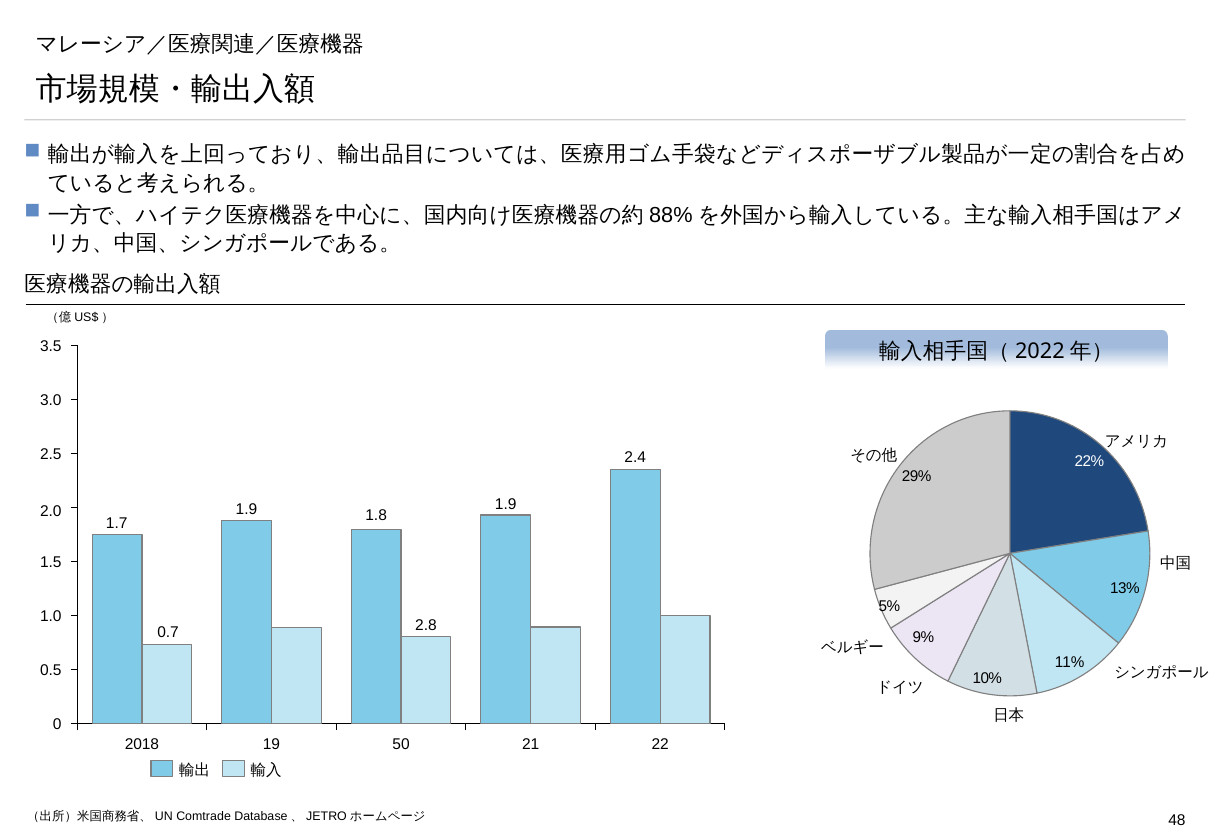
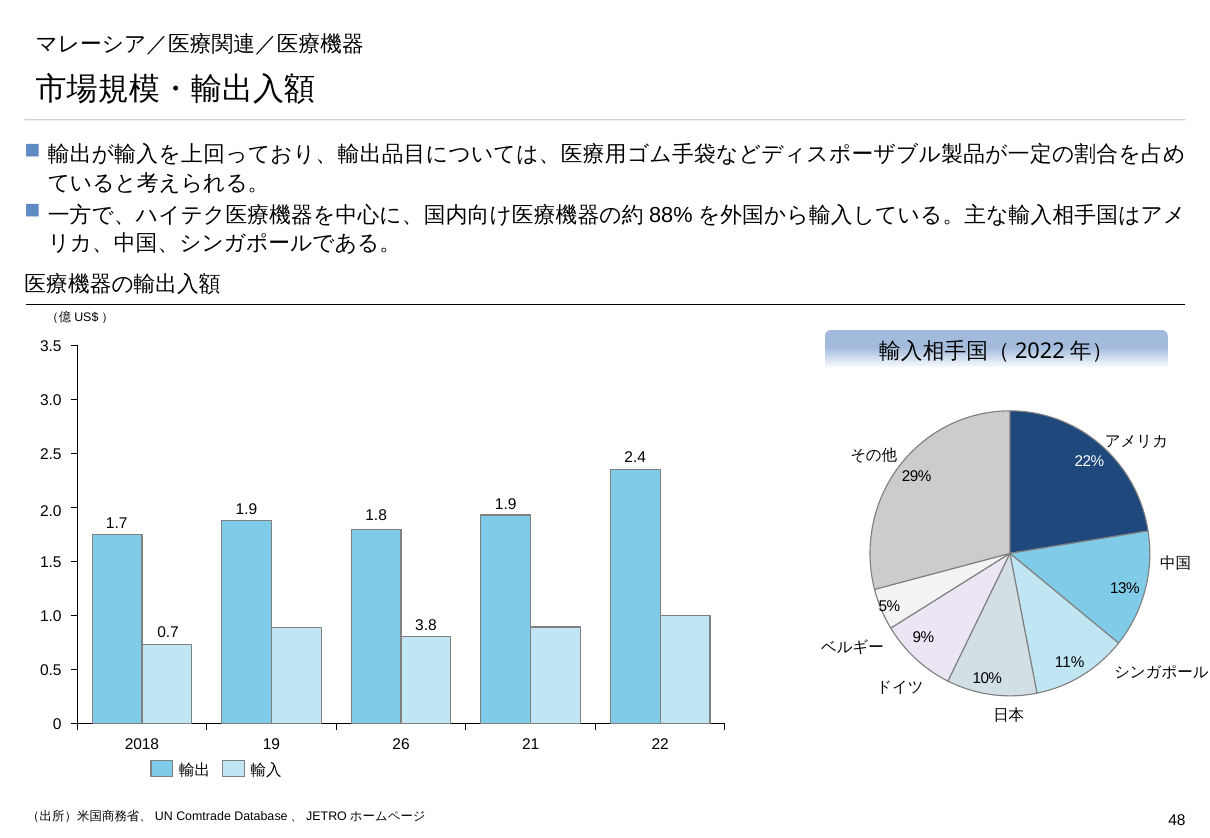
2.8: 2.8 -> 3.8
50: 50 -> 26
